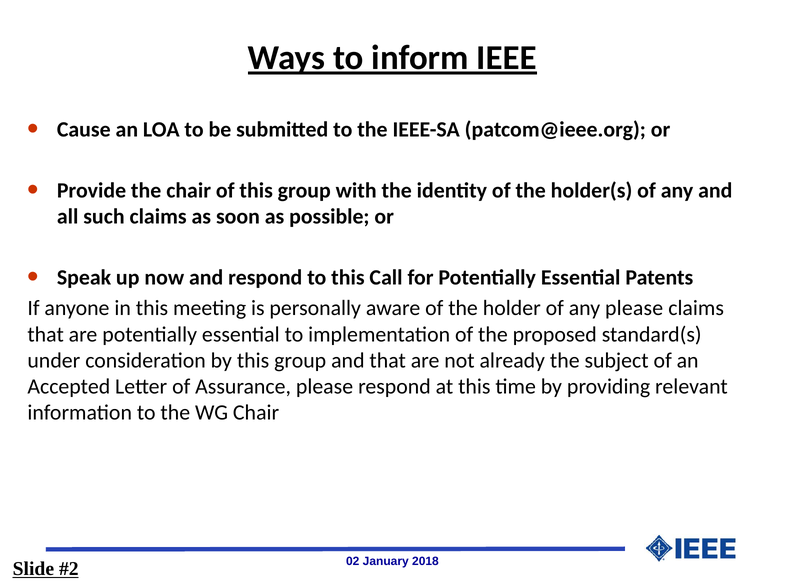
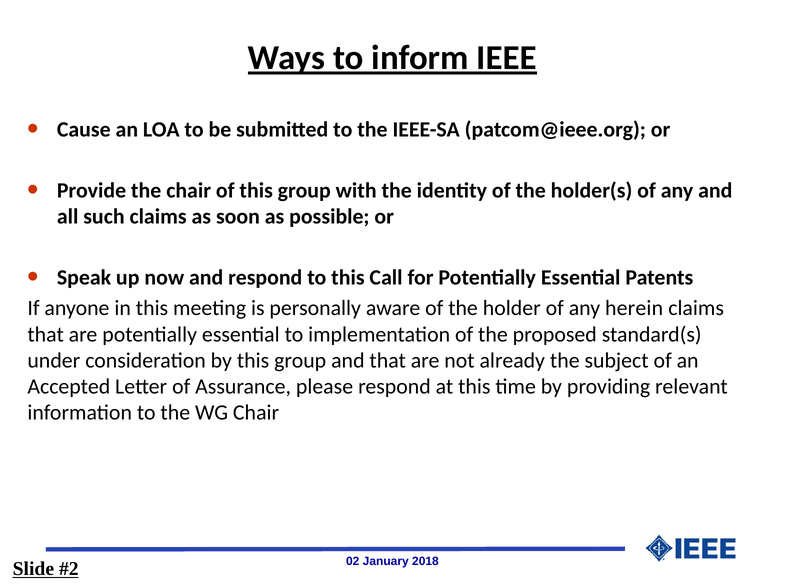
any please: please -> herein
